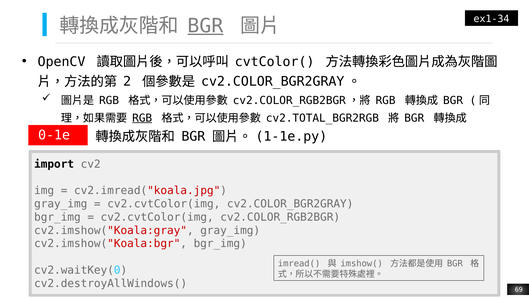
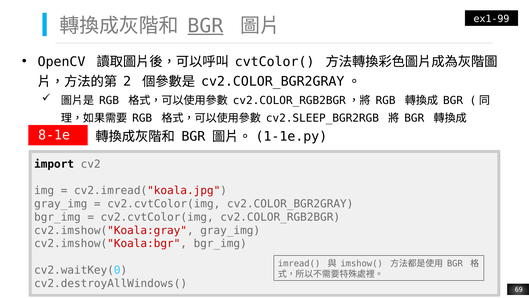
ex1-34: ex1-34 -> ex1-99
RGB at (142, 118) underline: present -> none
cv2.TOTAL_BGR2RGB: cv2.TOTAL_BGR2RGB -> cv2.SLEEP_BGR2RGB
0-1e: 0-1e -> 8-1e
